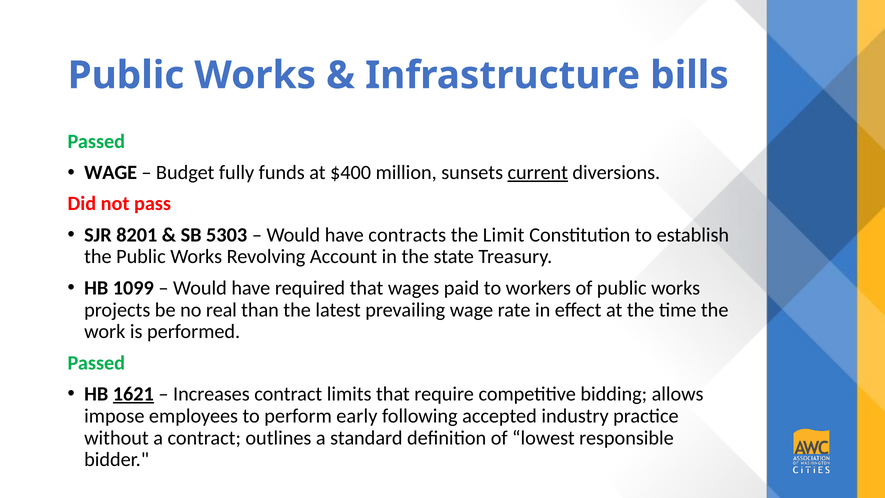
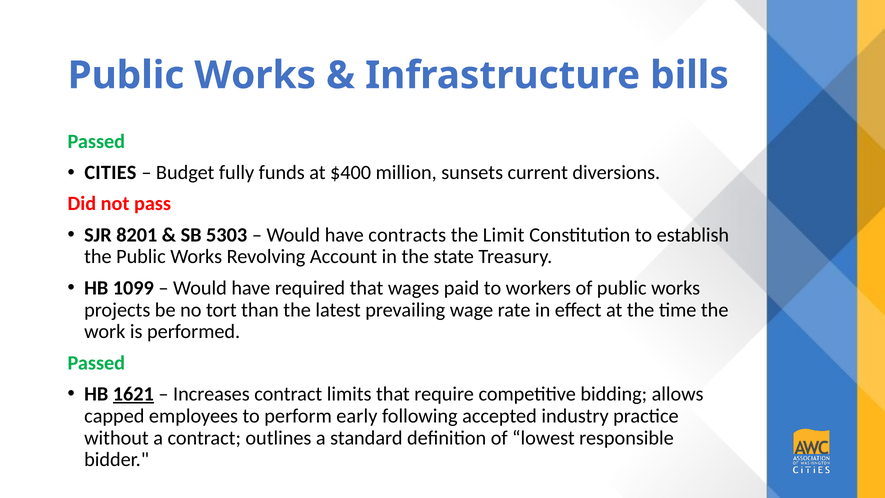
WAGE at (111, 173): WAGE -> CITIES
current underline: present -> none
real: real -> tort
impose: impose -> capped
